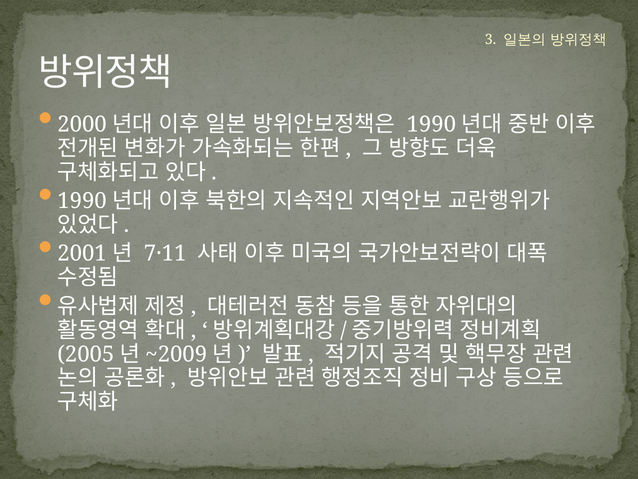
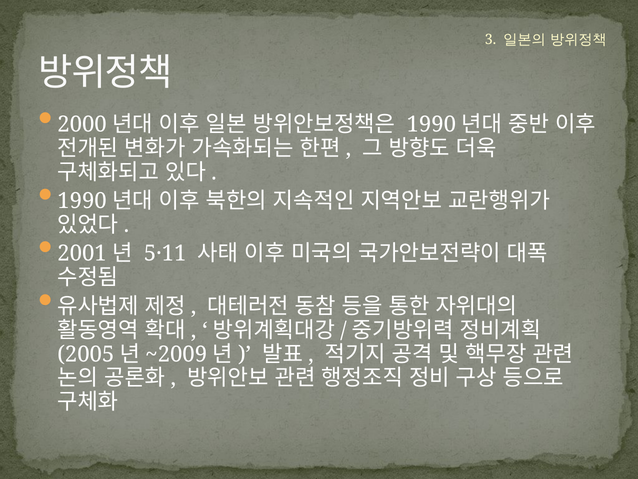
7·11: 7·11 -> 5·11
